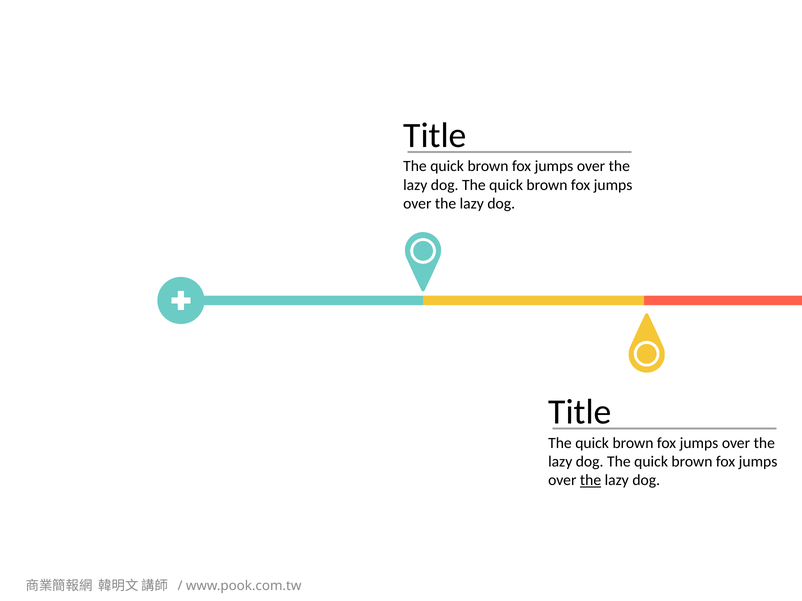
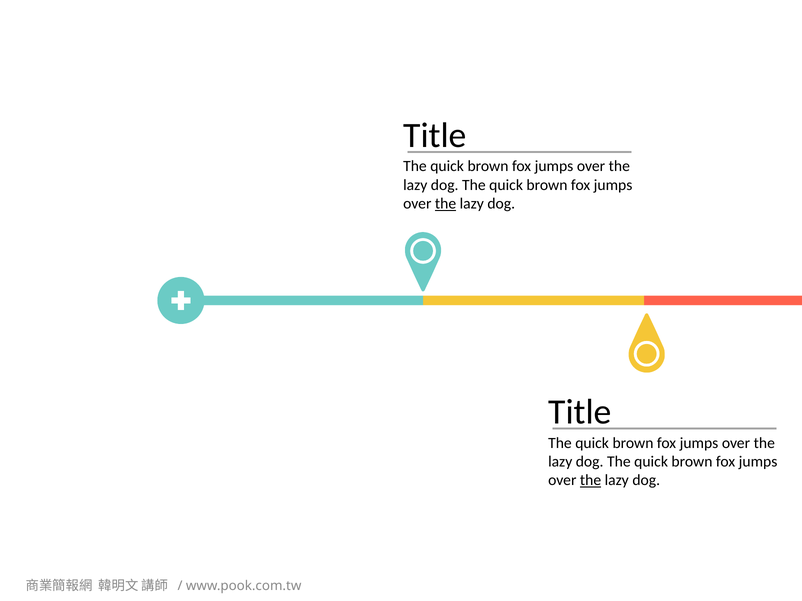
the at (446, 204) underline: none -> present
